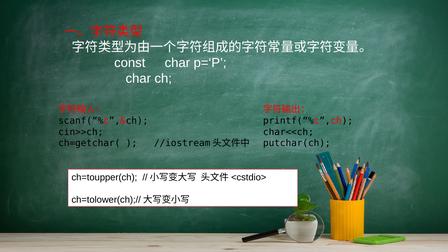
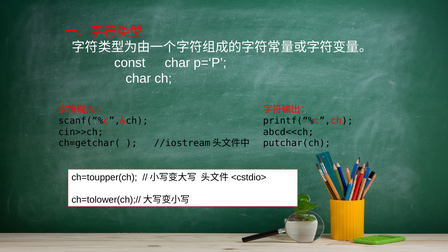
char<<ch: char<<ch -> abcd<<ch
